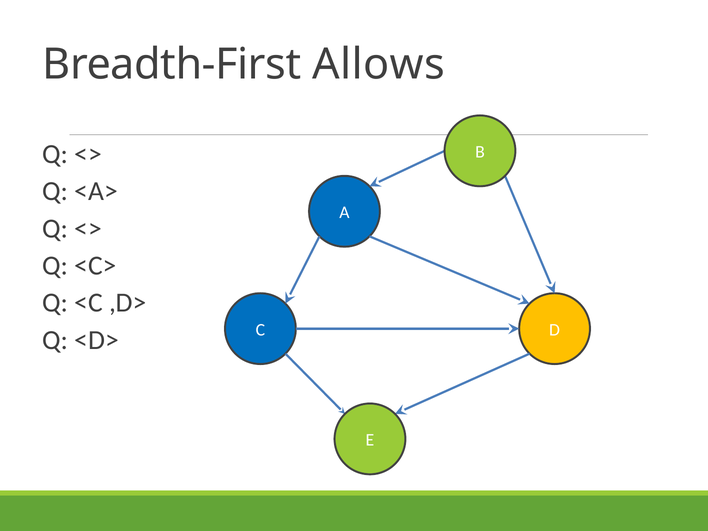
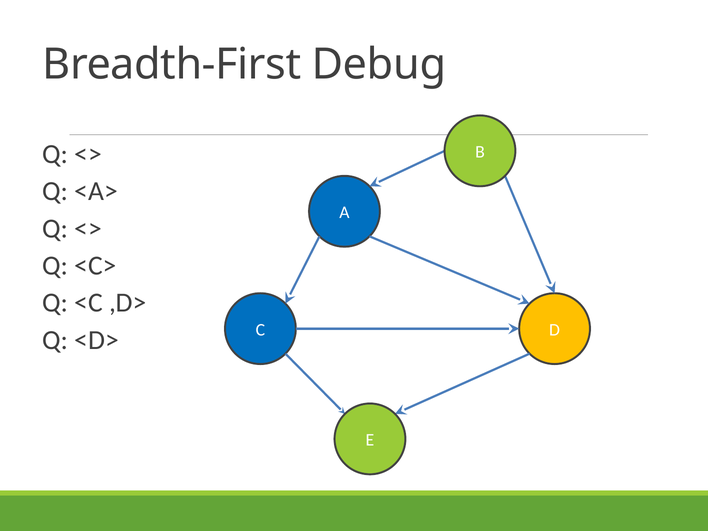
Allows: Allows -> Debug
